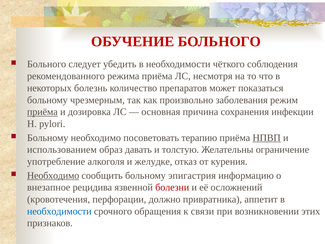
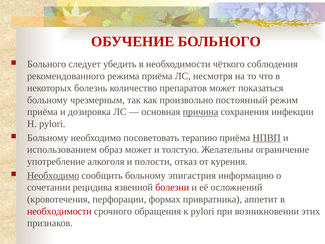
заболевания: заболевания -> постоянный
приёма at (42, 112) underline: present -> none
причина underline: none -> present
образ давать: давать -> может
желудке: желудке -> полости
внезапное: внезапное -> сочетании
должно: должно -> формах
необходимости at (59, 211) colour: blue -> red
к связи: связи -> pylori
